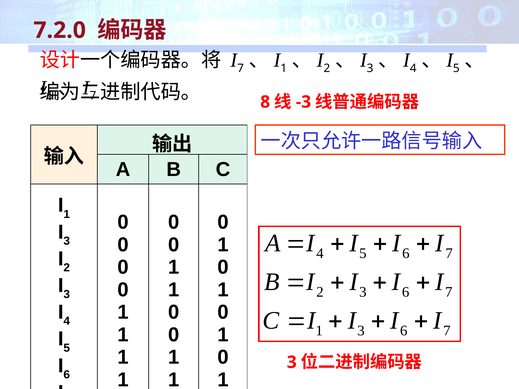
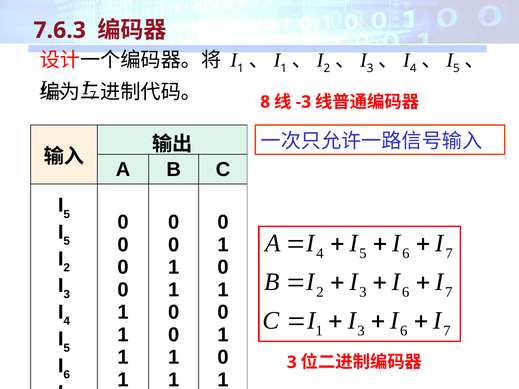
7.2.0: 7.2.0 -> 7.6.3
7 at (241, 68): 7 -> 1
1 at (67, 214): 1 -> 5
3 at (67, 241): 3 -> 5
